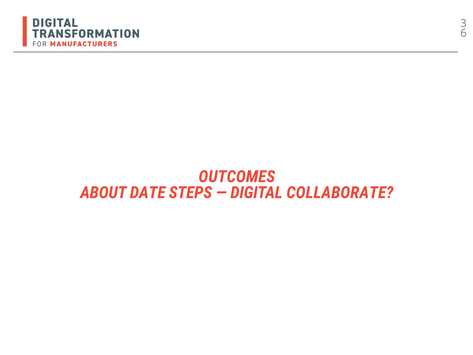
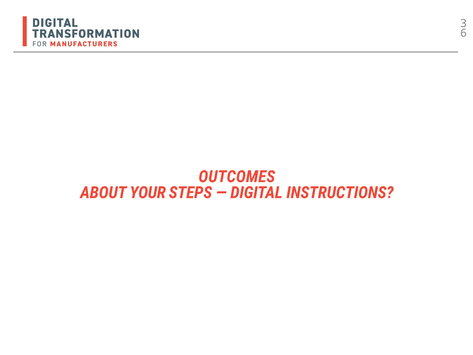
DATE: DATE -> YOUR
COLLABORATE: COLLABORATE -> INSTRUCTIONS
